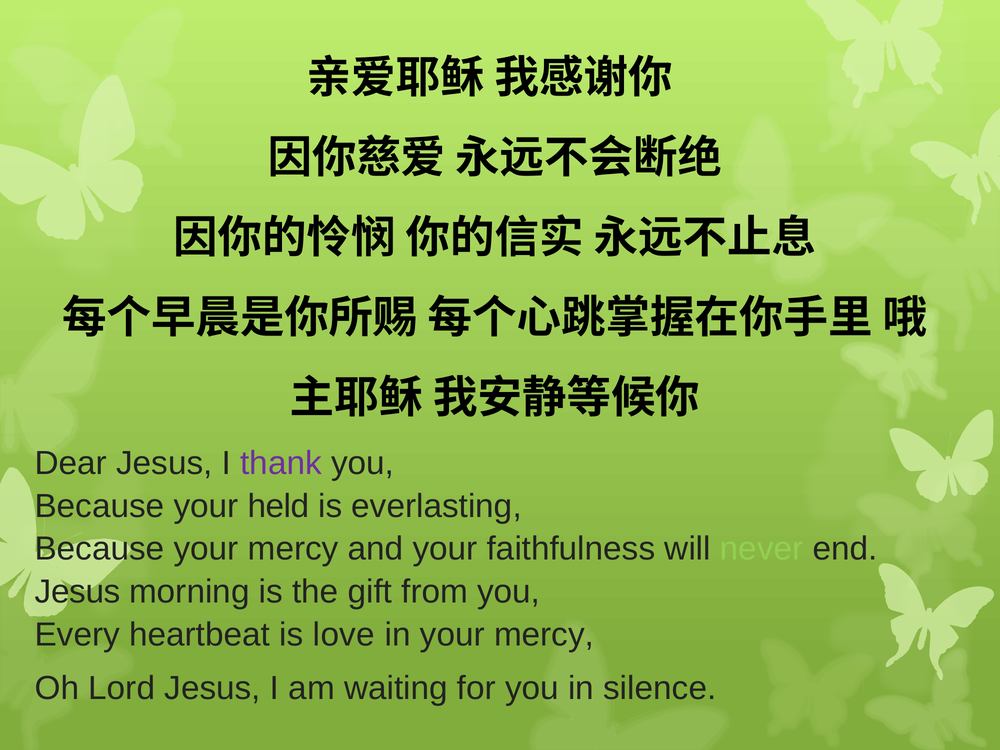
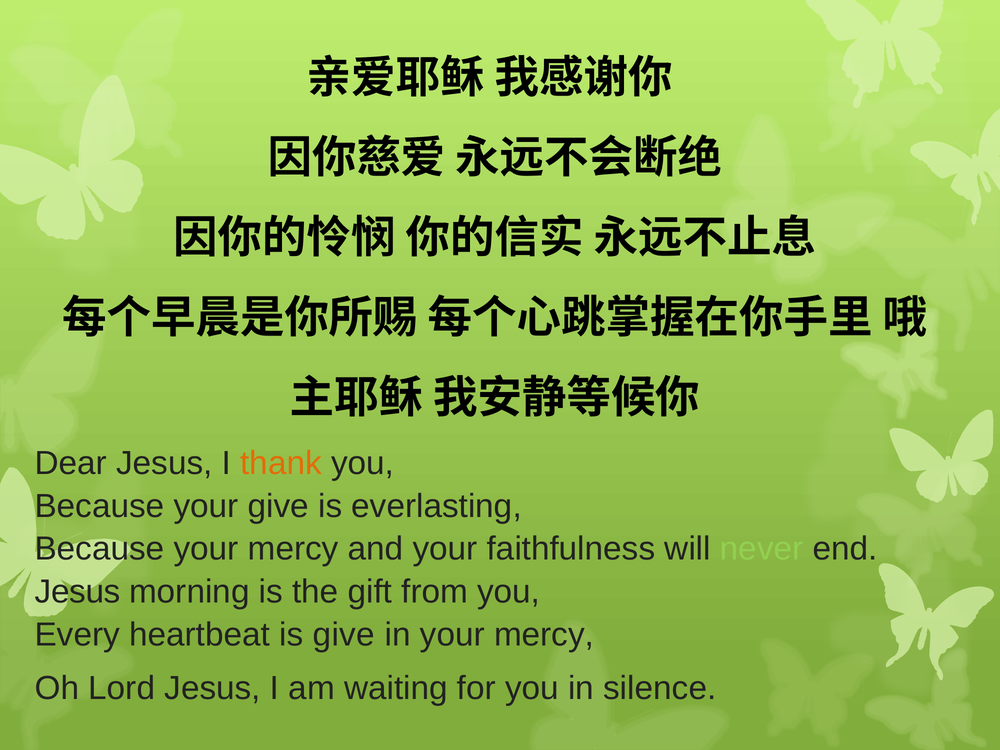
thank colour: purple -> orange
your held: held -> give
is love: love -> give
